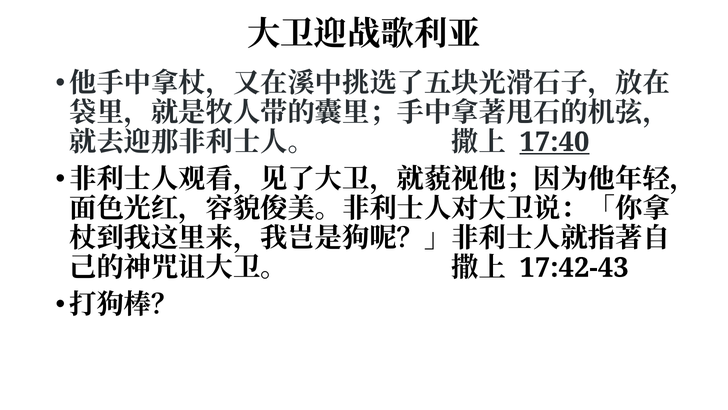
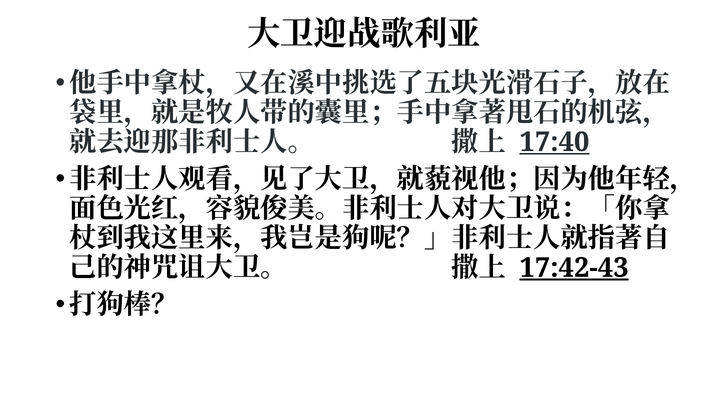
17:42-43 underline: none -> present
